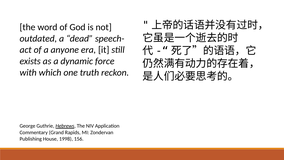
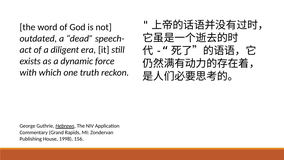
anyone: anyone -> diligent
